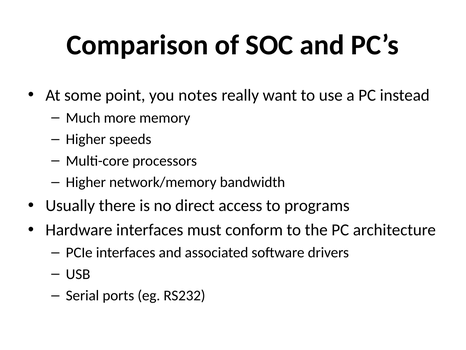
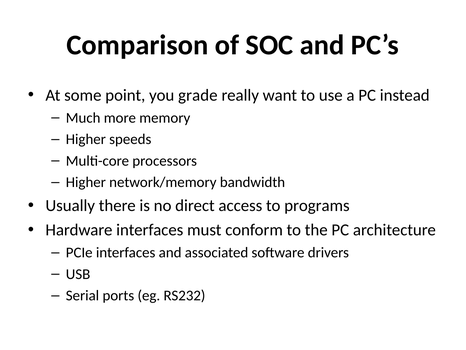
notes: notes -> grade
